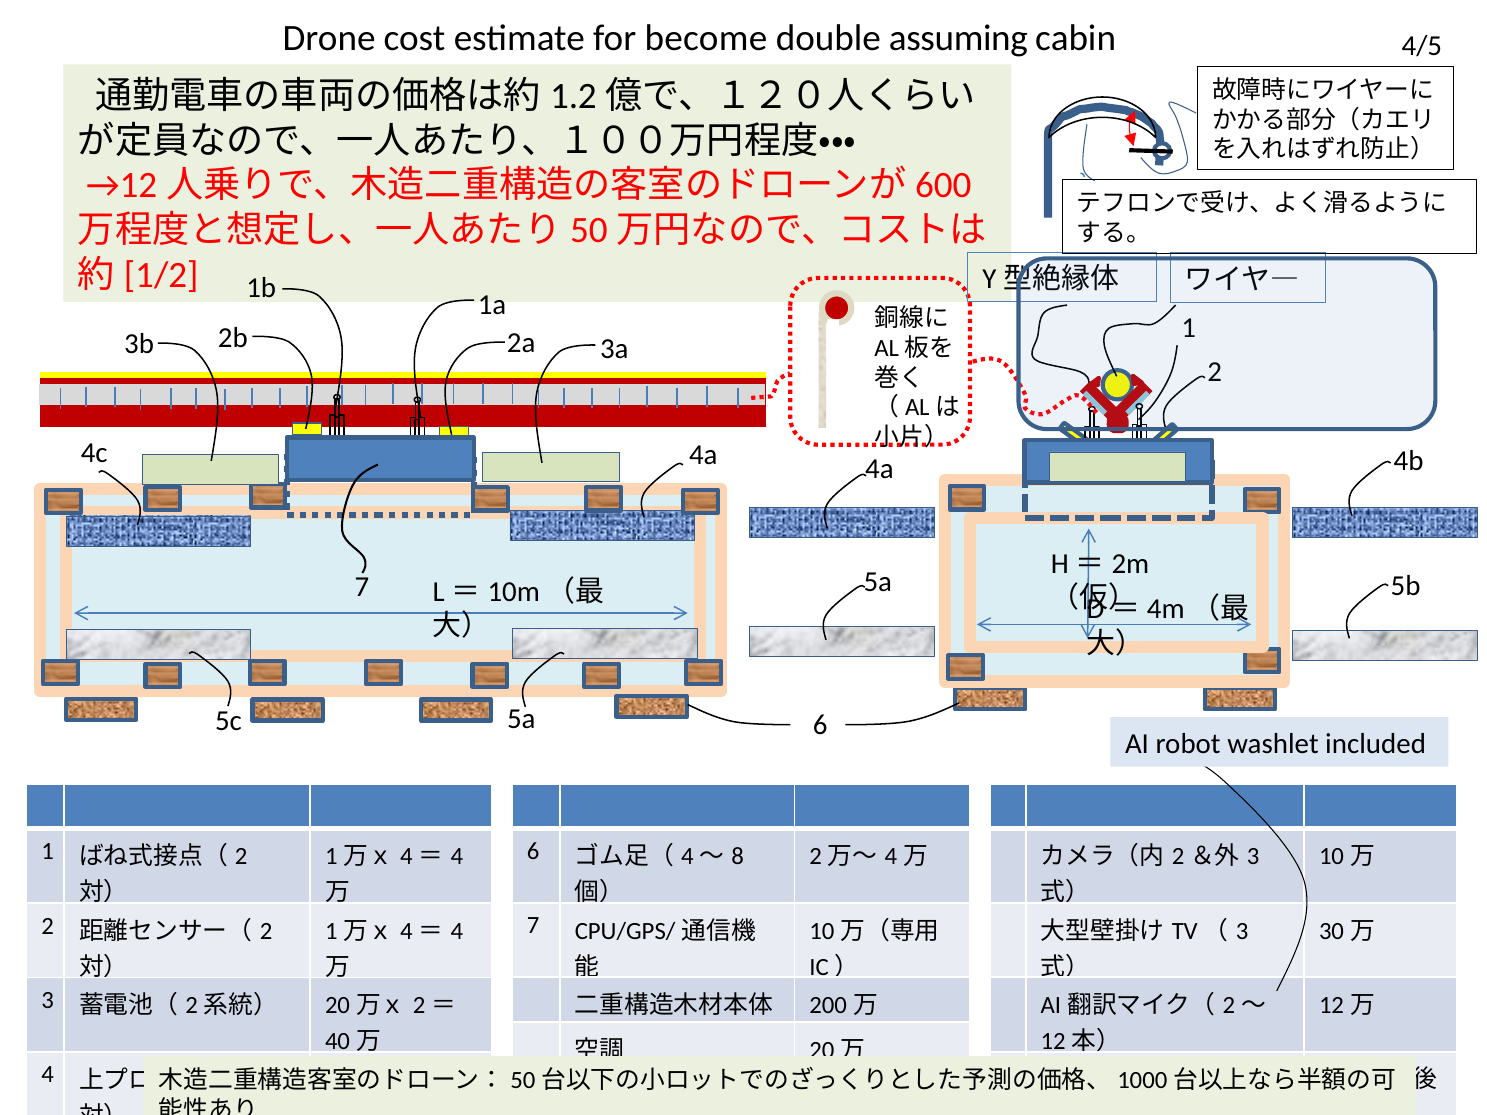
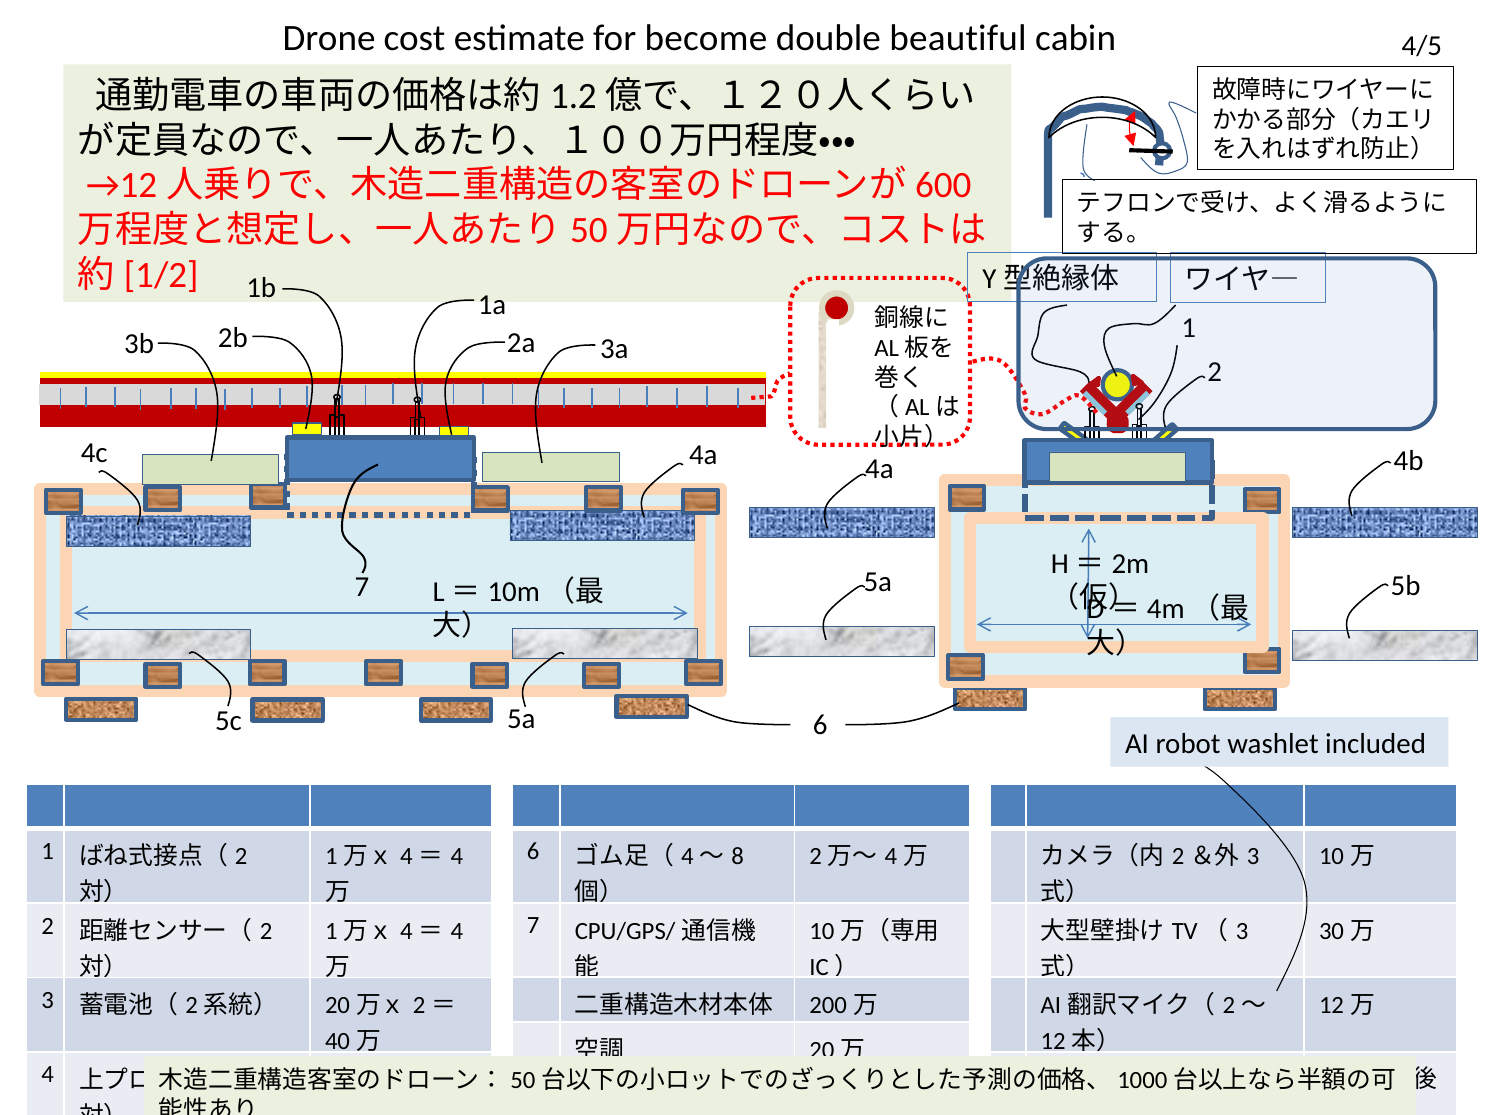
assuming: assuming -> beautiful
